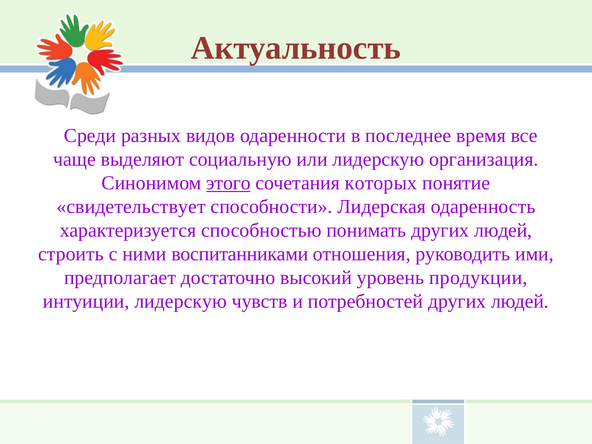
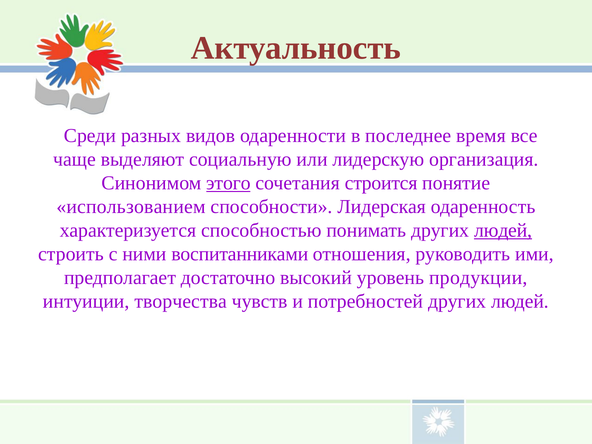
которых: которых -> строится
свидетельствует: свидетельствует -> использованием
людей at (503, 230) underline: none -> present
интуиции лидерскую: лидерскую -> творчества
